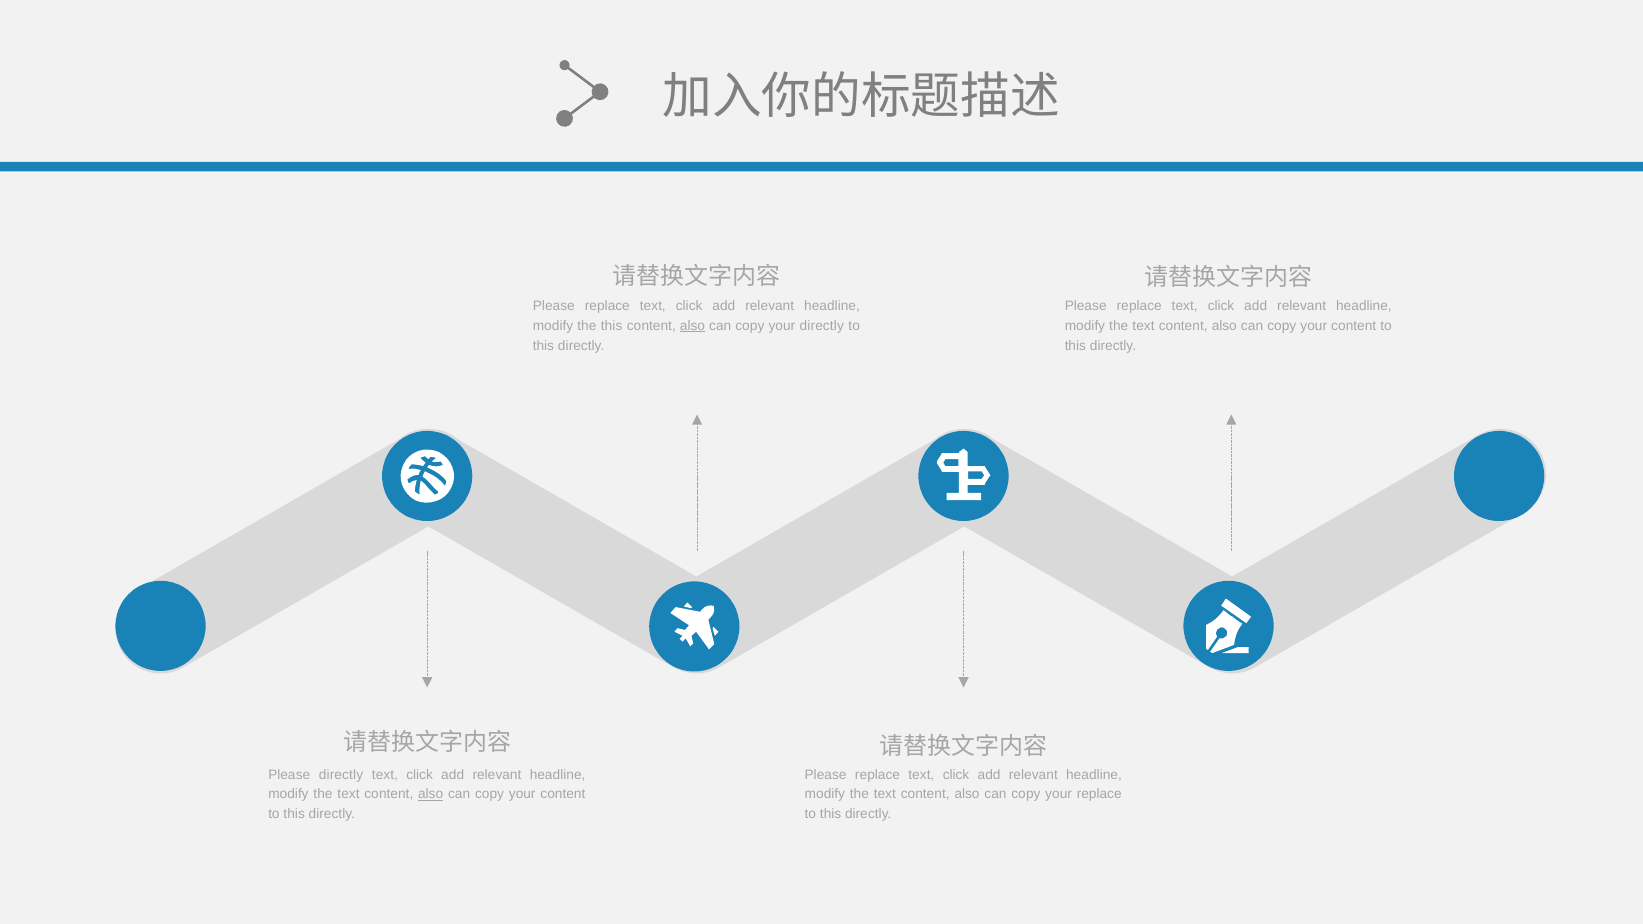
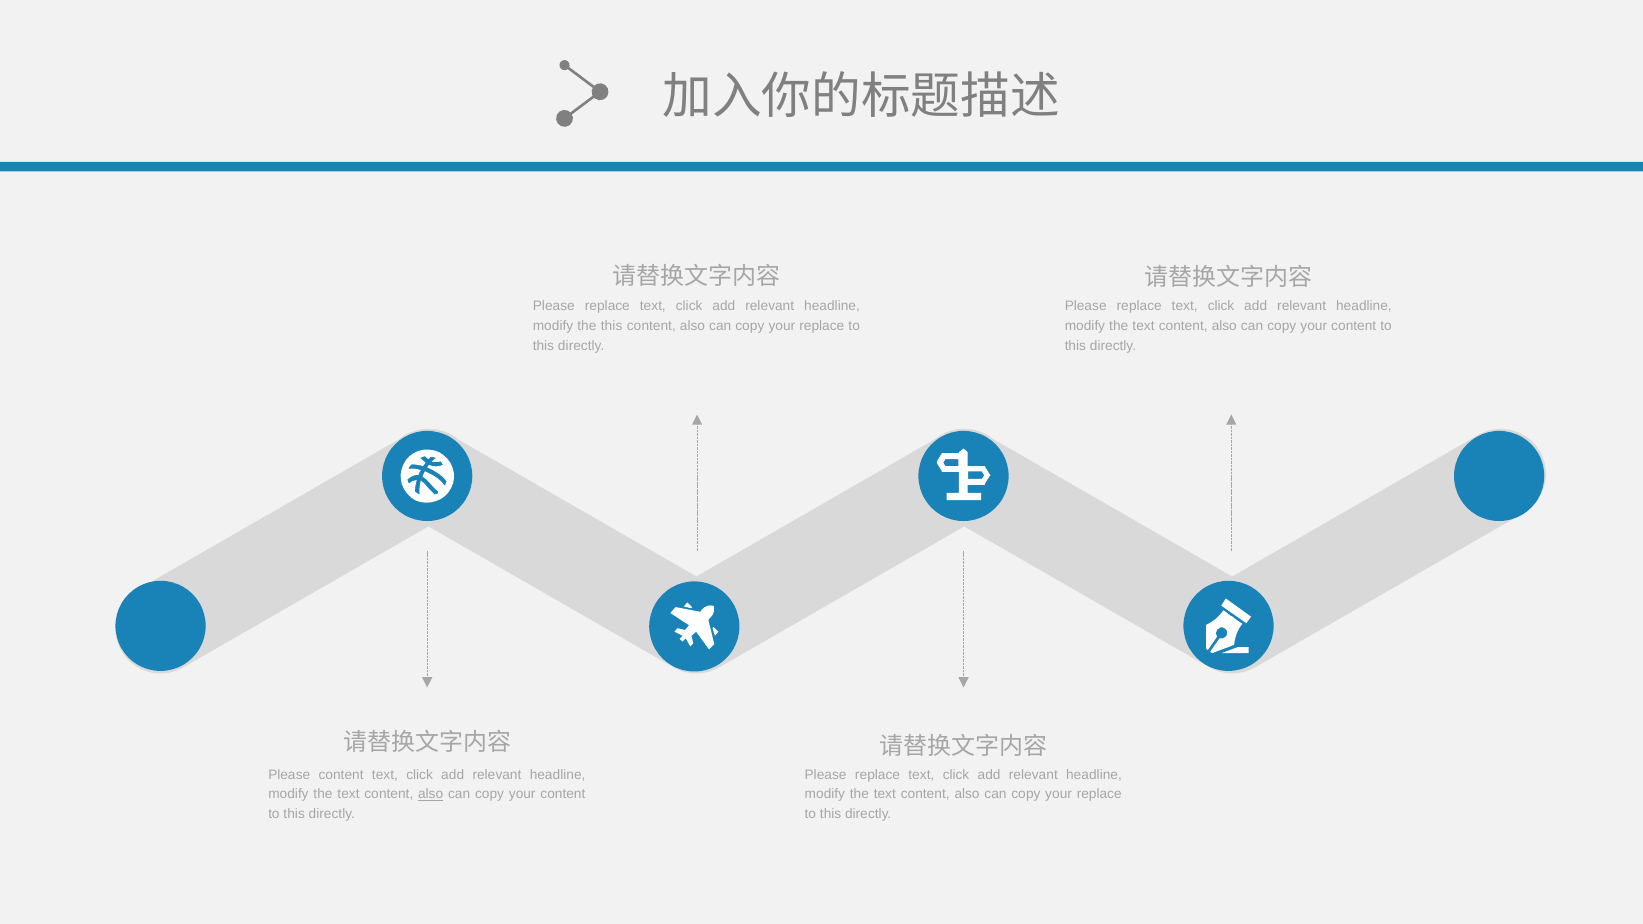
also at (692, 326) underline: present -> none
directly at (822, 326): directly -> replace
Please directly: directly -> content
